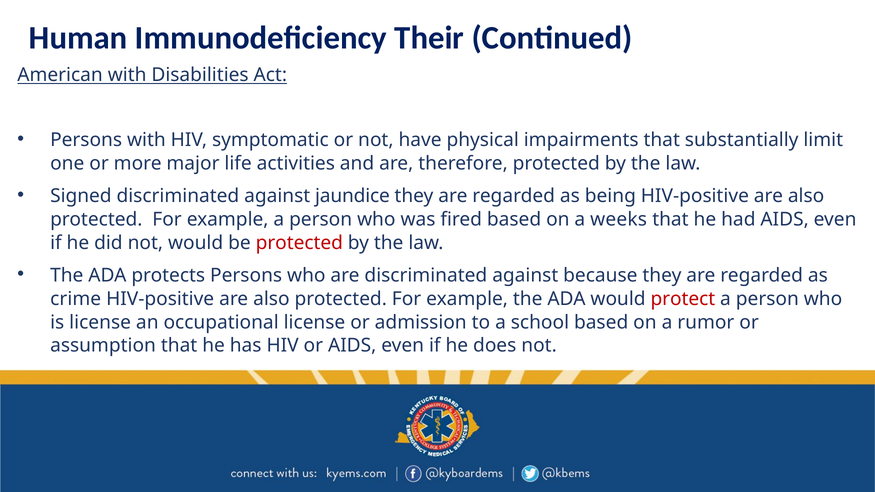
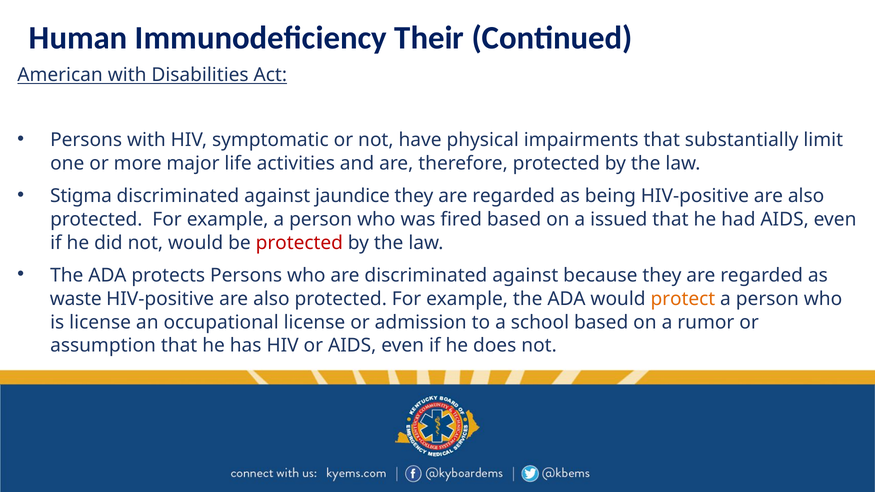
Signed: Signed -> Stigma
weeks: weeks -> issued
crime: crime -> waste
protect colour: red -> orange
